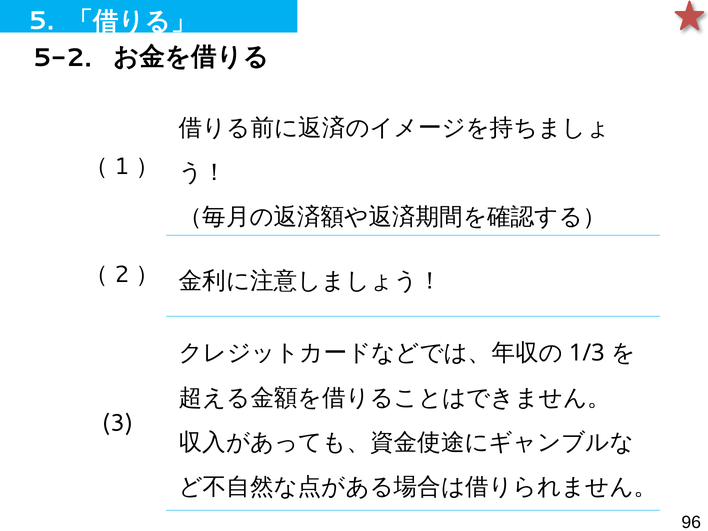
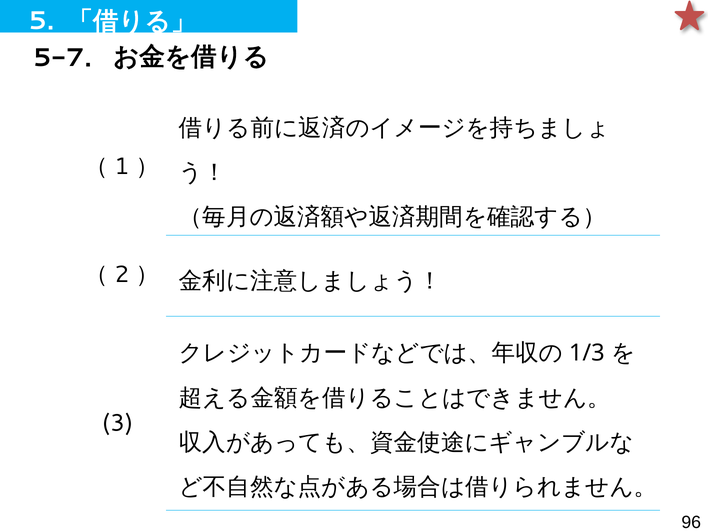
5-2: 5-2 -> 5-7
